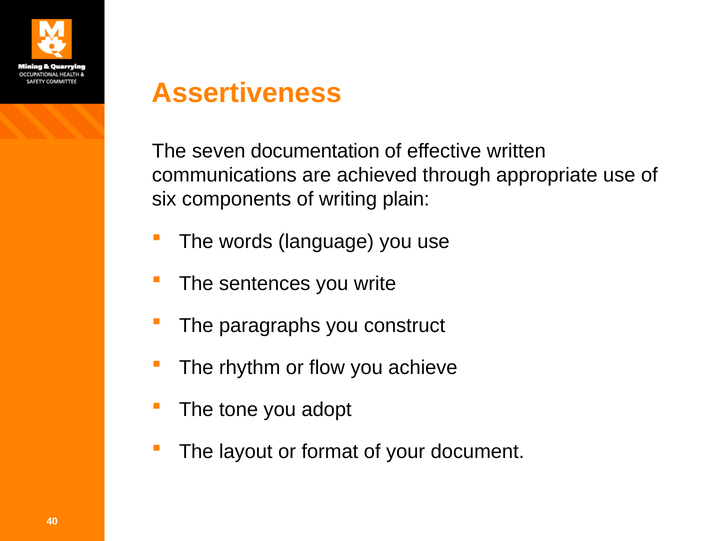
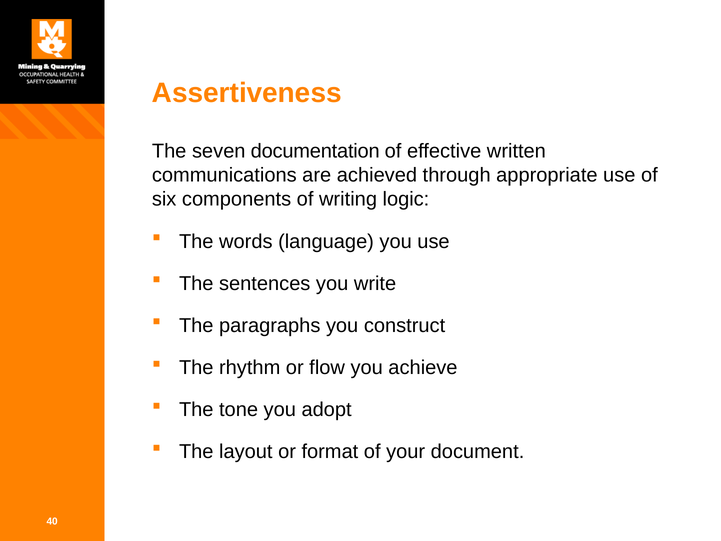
plain: plain -> logic
